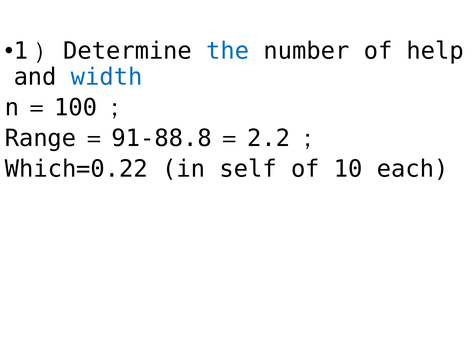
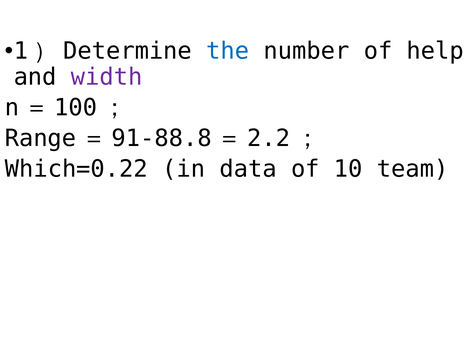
width colour: blue -> purple
self: self -> data
each: each -> team
